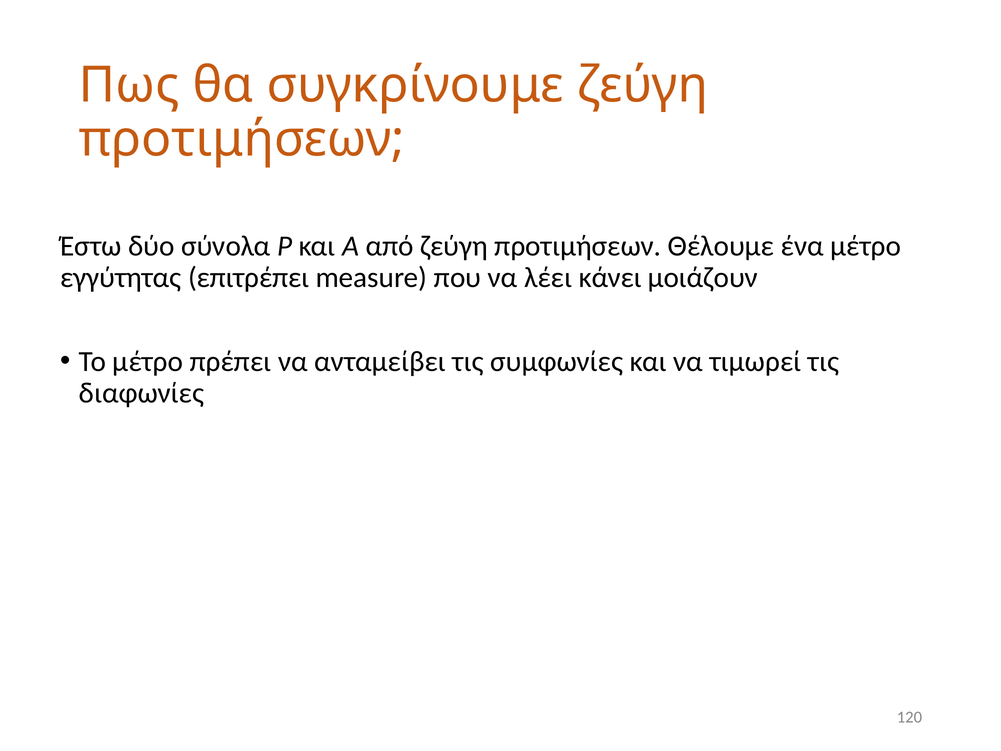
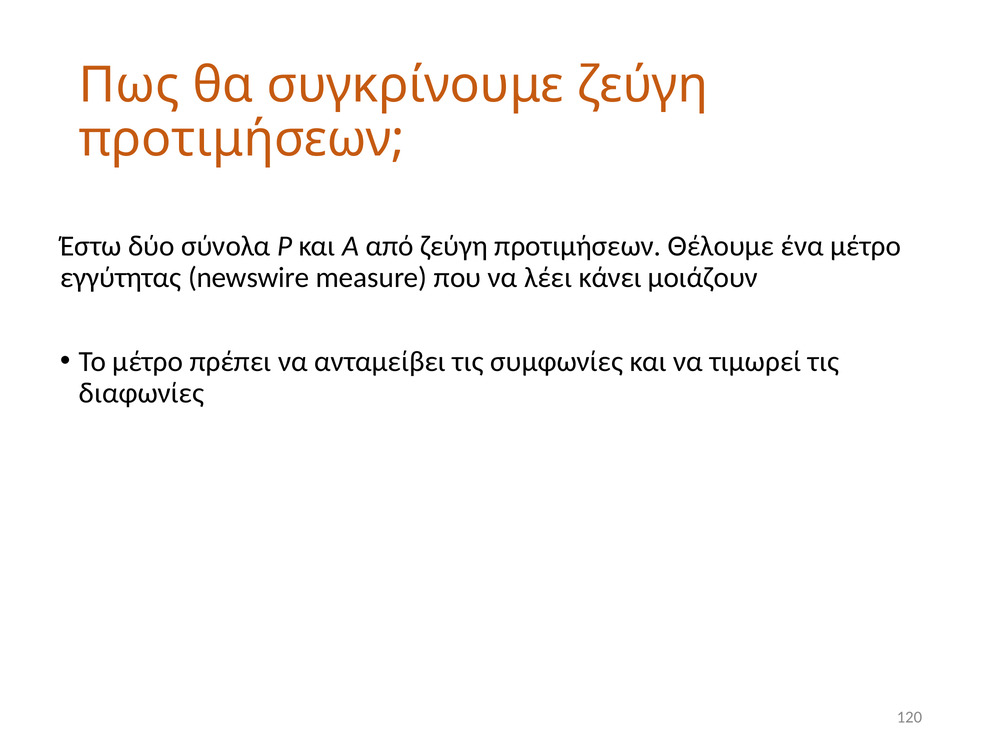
επιτρέπει: επιτρέπει -> newswire
